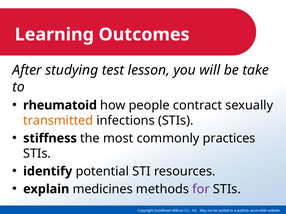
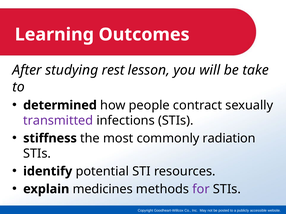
test: test -> rest
rheumatoid: rheumatoid -> determined
transmitted colour: orange -> purple
practices: practices -> radiation
